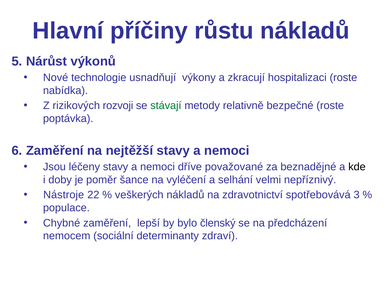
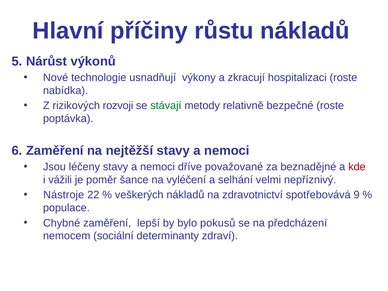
kde colour: black -> red
doby: doby -> vážili
3: 3 -> 9
členský: členský -> pokusů
